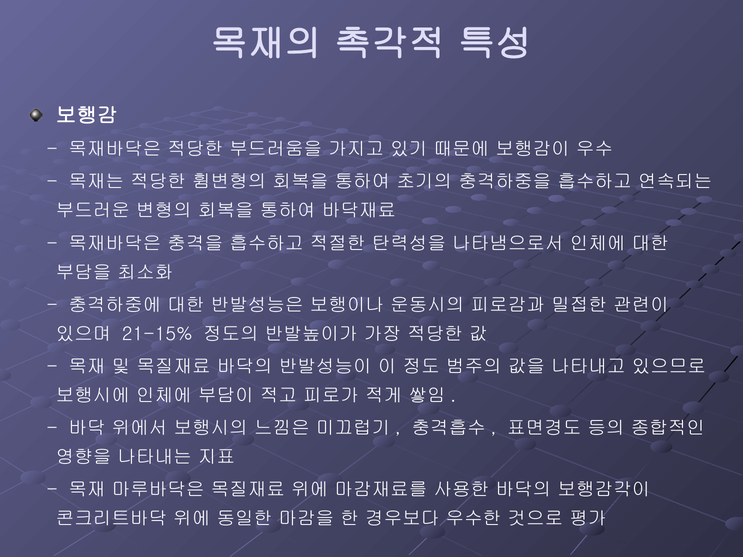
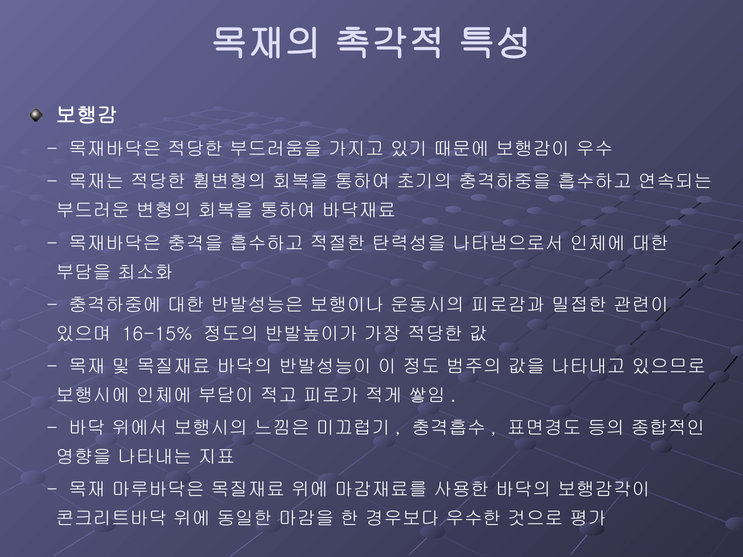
21-15%: 21-15% -> 16-15%
